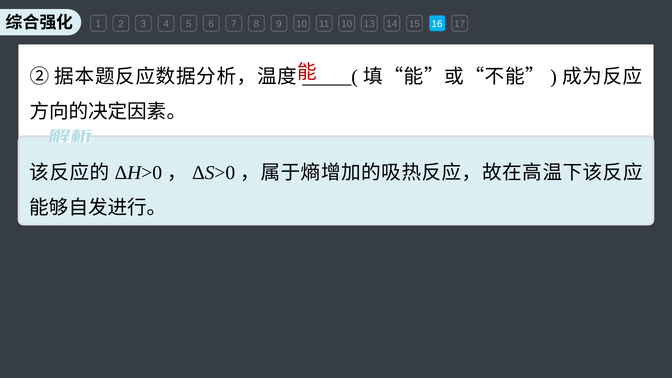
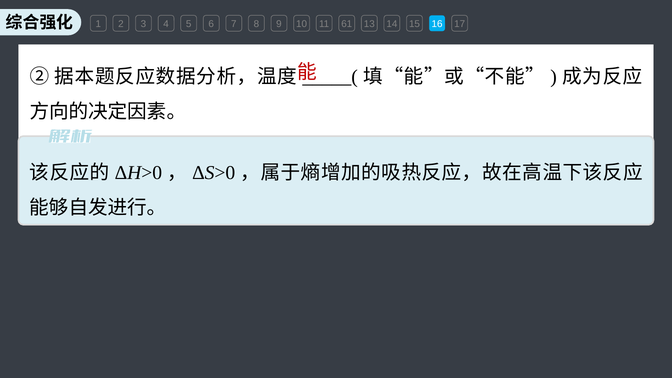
11 10: 10 -> 61
